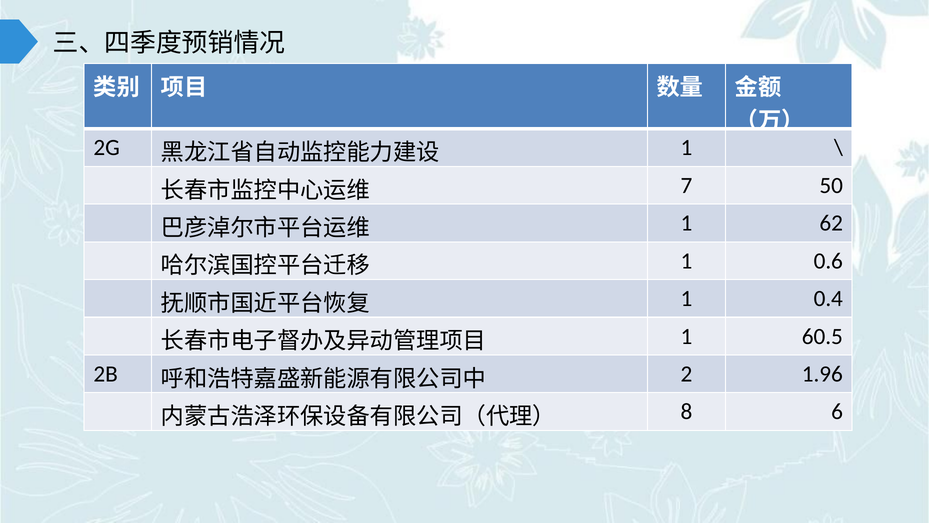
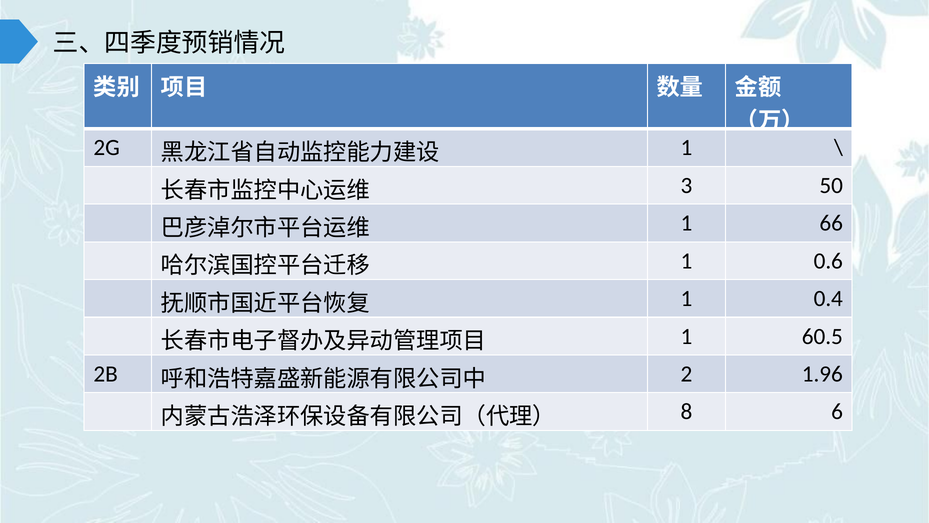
7: 7 -> 3
62: 62 -> 66
